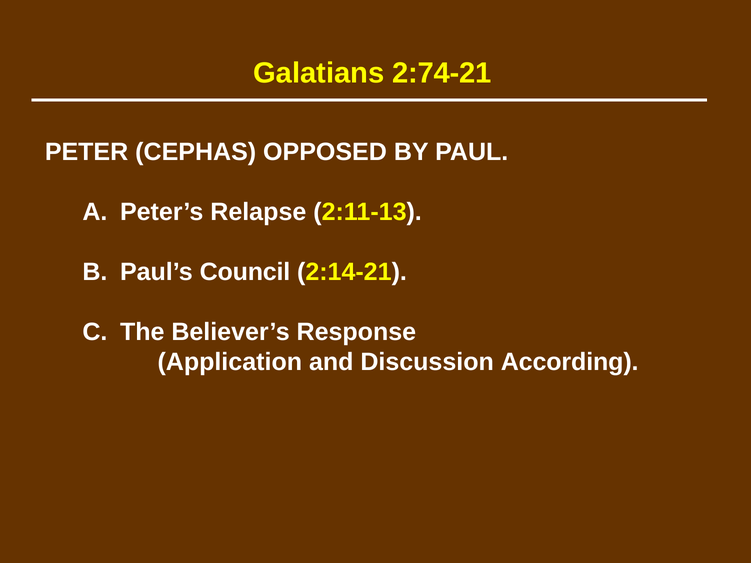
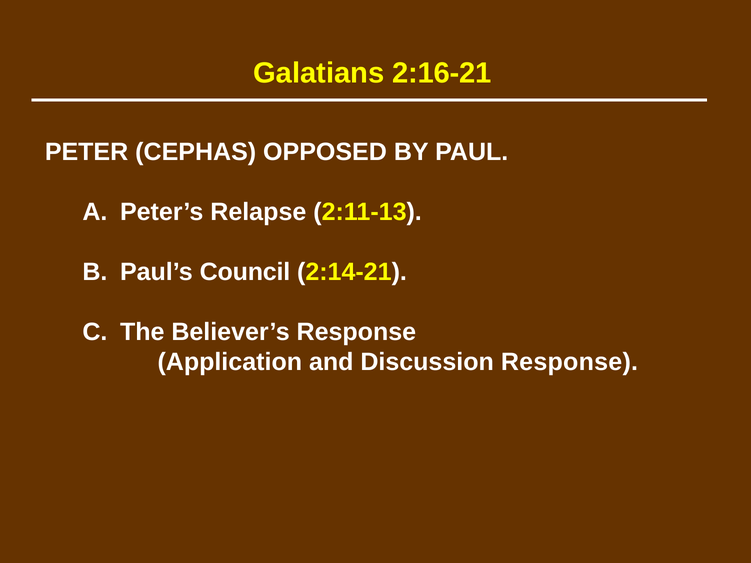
2:74-21: 2:74-21 -> 2:16-21
Discussion According: According -> Response
